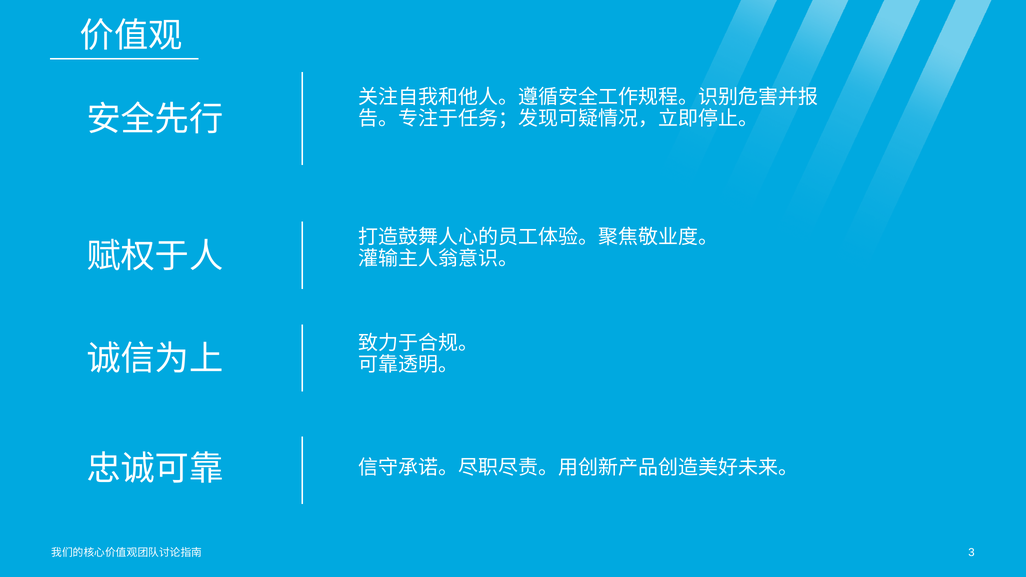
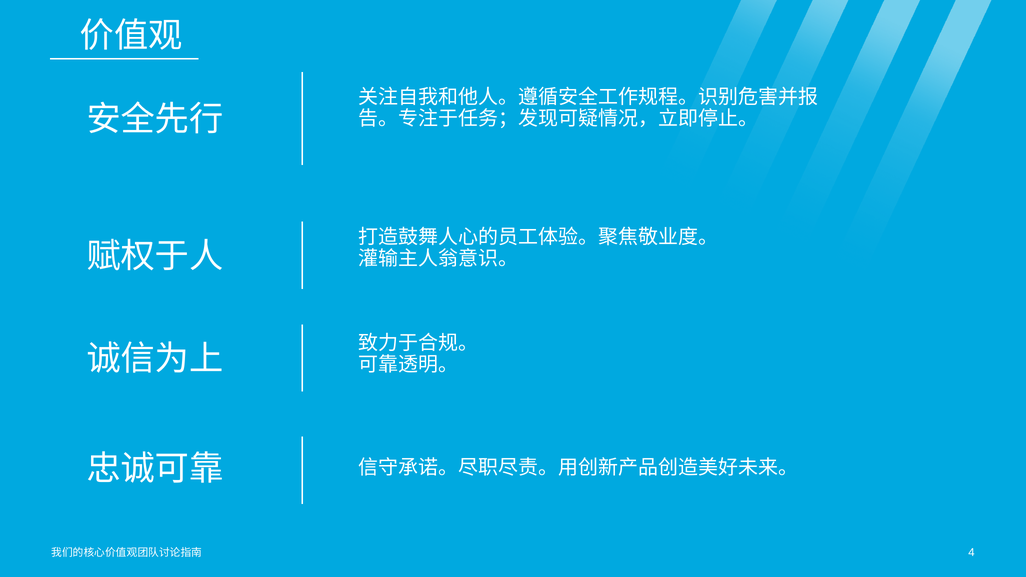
3: 3 -> 4
